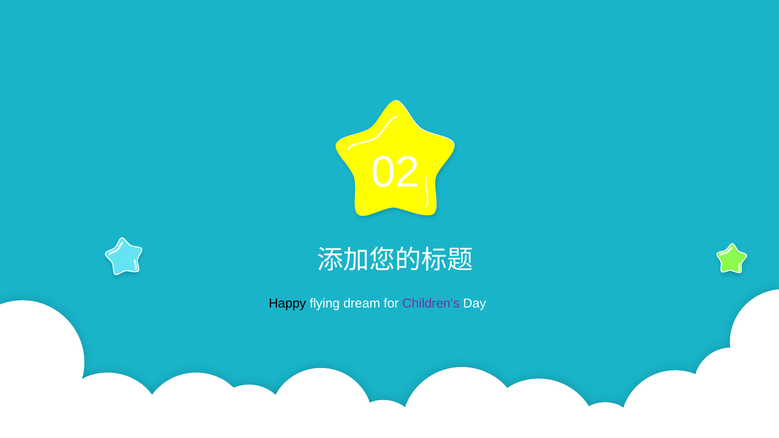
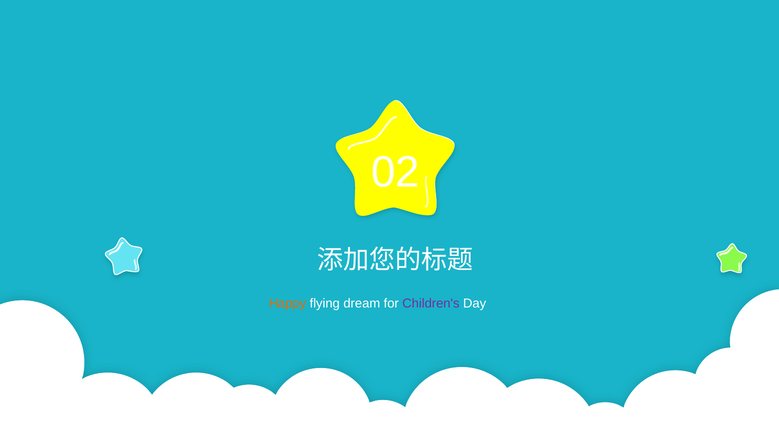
Happy colour: black -> orange
